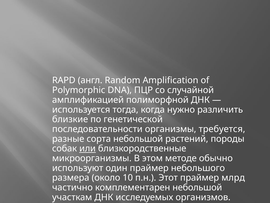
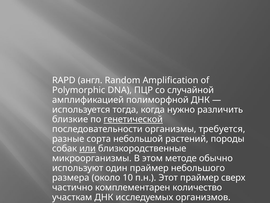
генетической underline: none -> present
млрд: млрд -> сверх
комплементарен небольшой: небольшой -> количество
